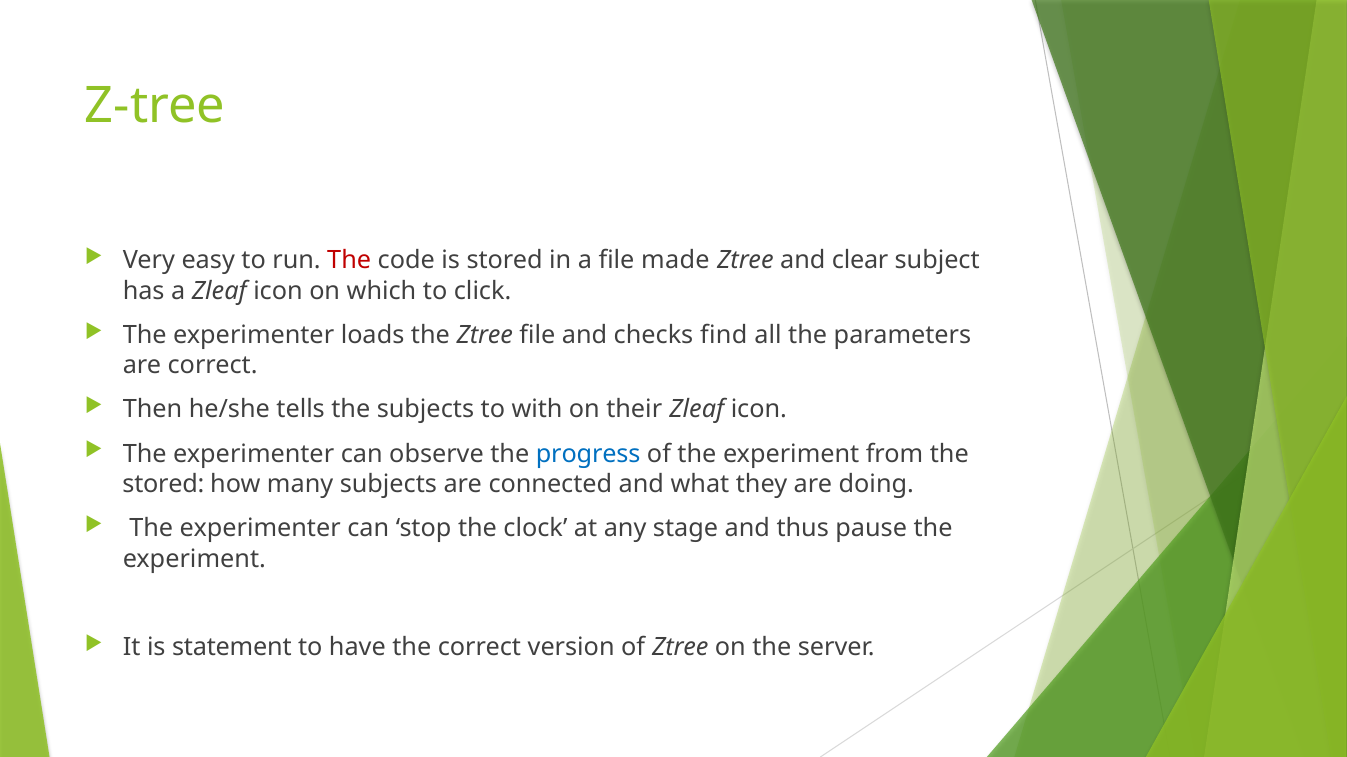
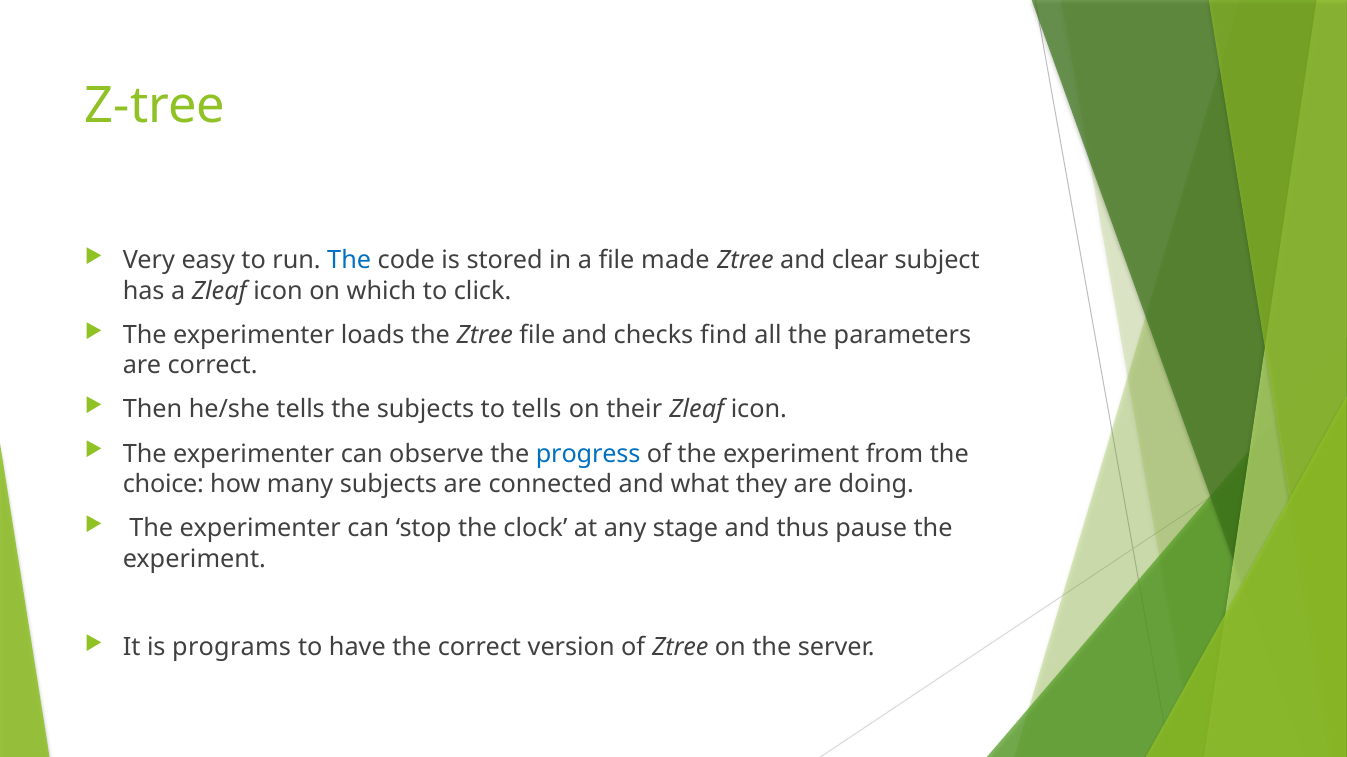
The at (349, 261) colour: red -> blue
to with: with -> tells
stored at (163, 485): stored -> choice
statement: statement -> programs
